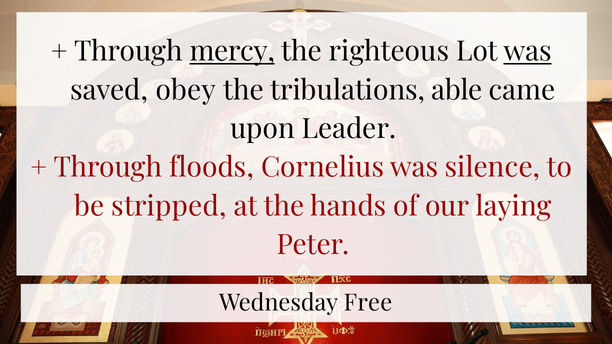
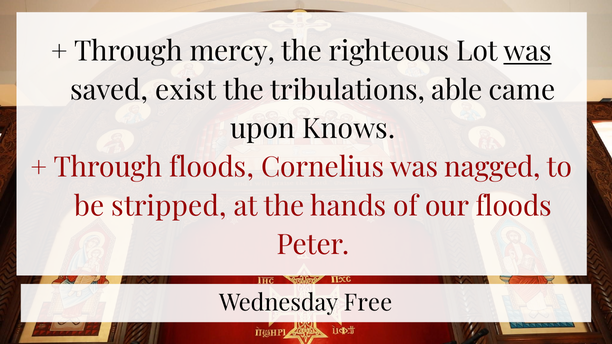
mercy underline: present -> none
obey: obey -> exist
Leader: Leader -> Knows
silence: silence -> nagged
our laying: laying -> floods
